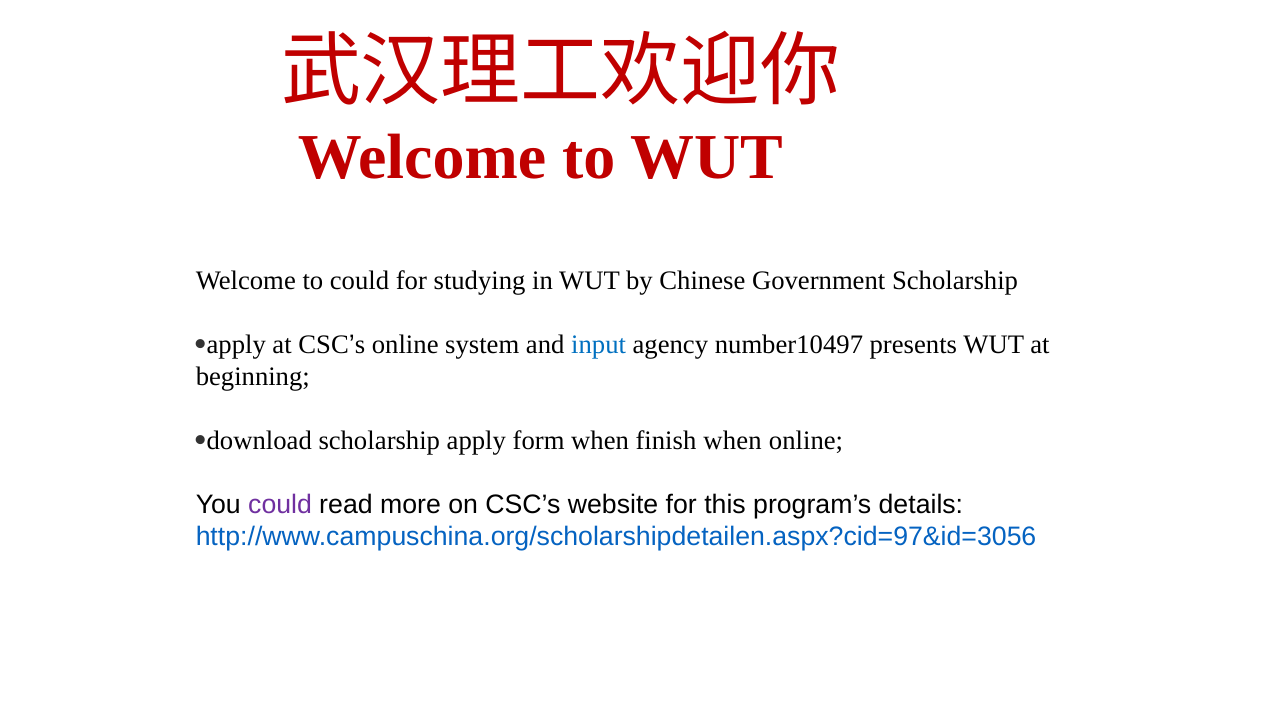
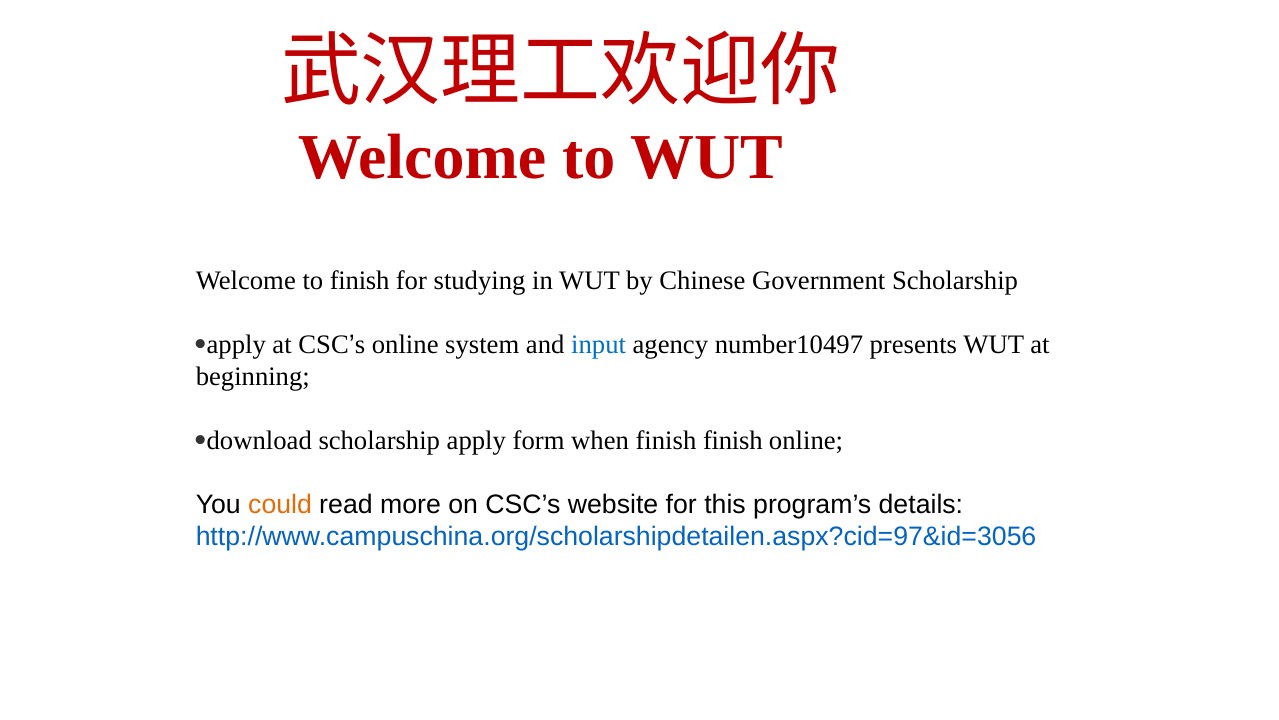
to could: could -> finish
finish when: when -> finish
could at (280, 505) colour: purple -> orange
